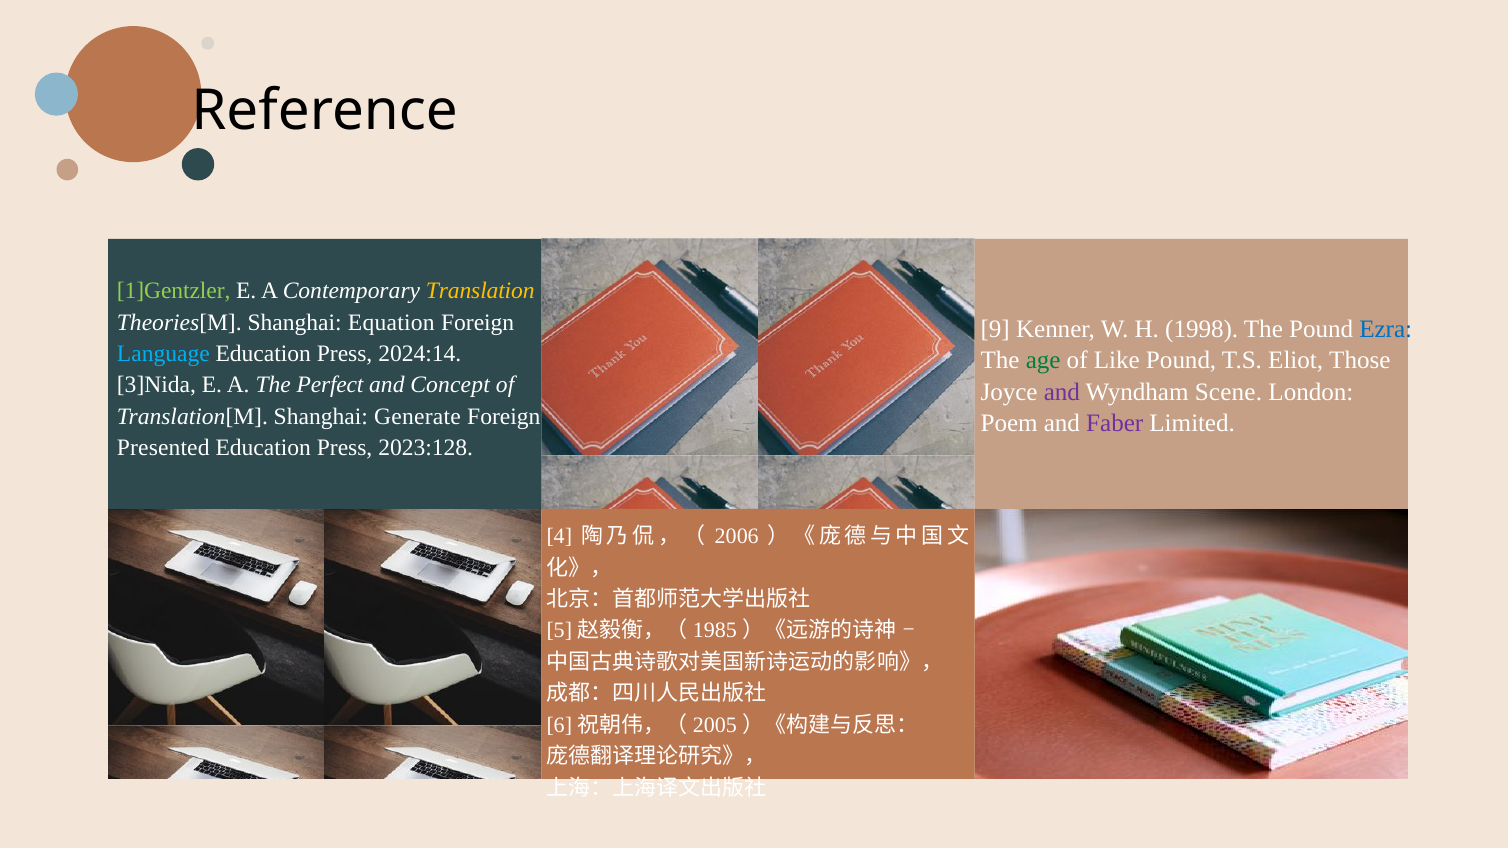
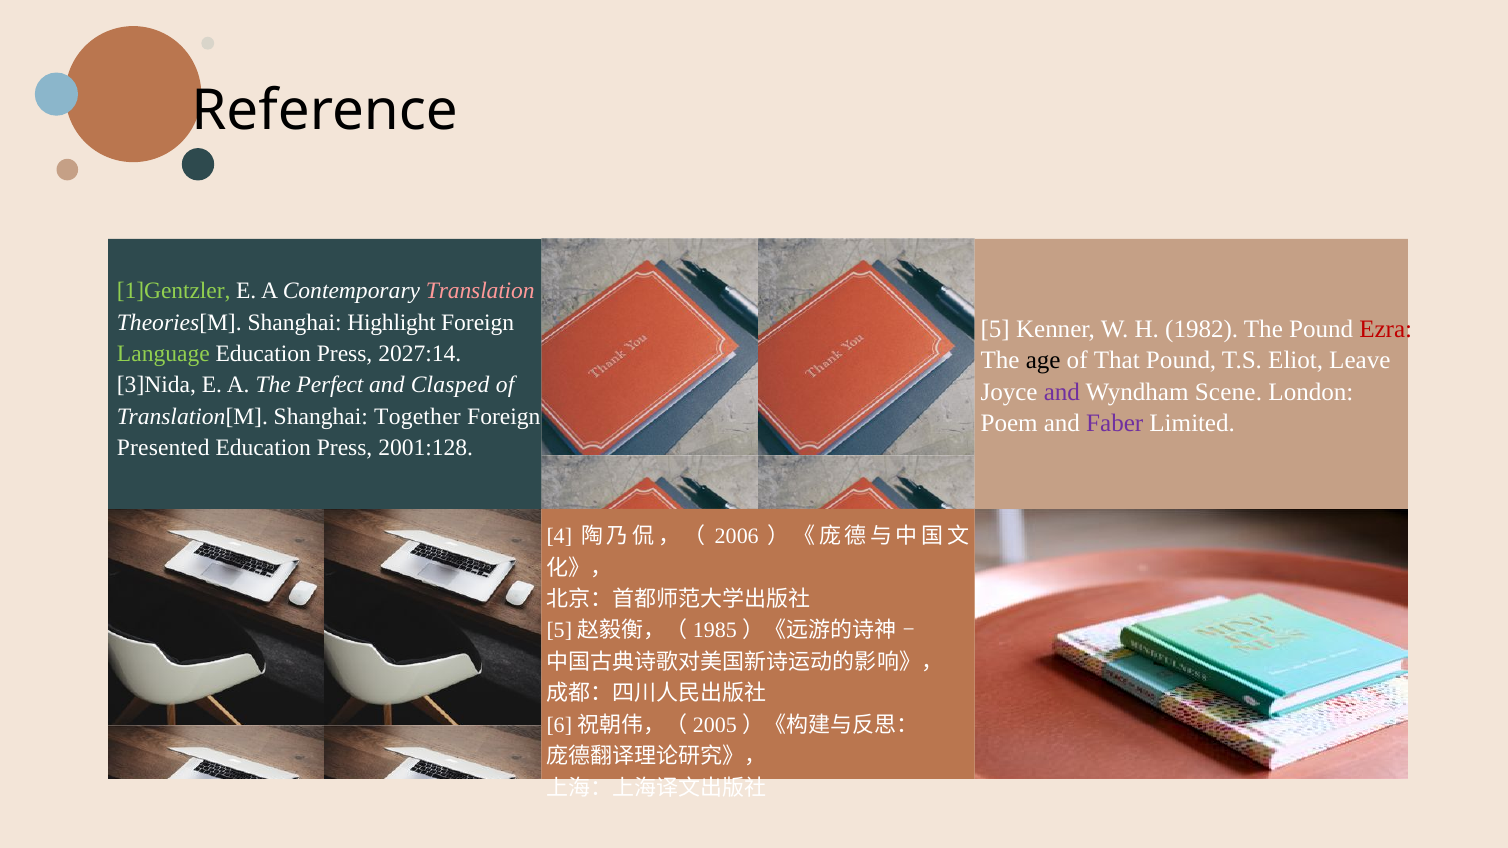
Translation colour: yellow -> pink
Equation: Equation -> Highlight
9: 9 -> 5
1998: 1998 -> 1982
Ezra colour: blue -> red
Language colour: light blue -> light green
2024:14: 2024:14 -> 2027:14
age colour: green -> black
Like: Like -> That
Those: Those -> Leave
Concept: Concept -> Clasped
Generate: Generate -> Together
2023:128: 2023:128 -> 2001:128
